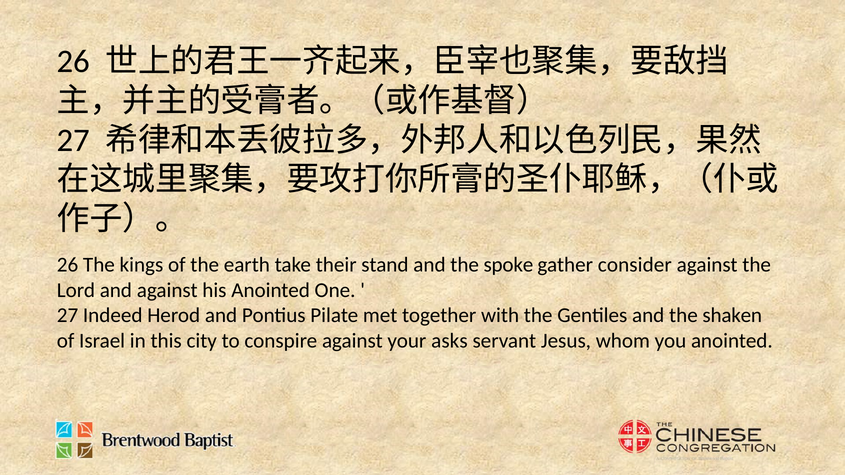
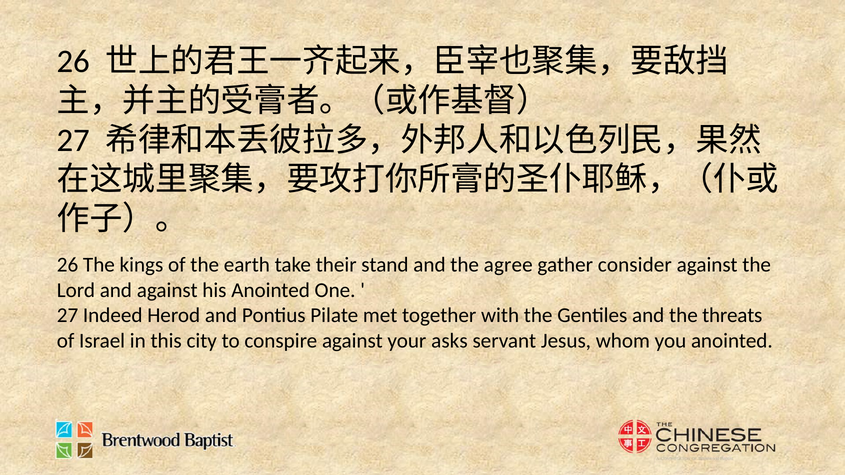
spoke: spoke -> agree
shaken: shaken -> threats
